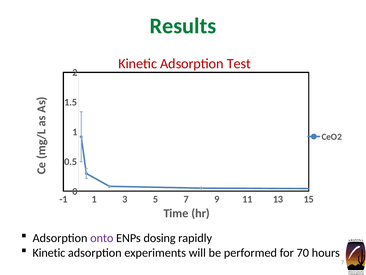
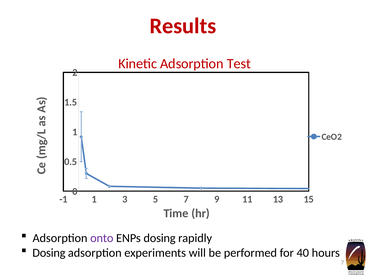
Results colour: green -> red
Kinetic at (49, 252): Kinetic -> Dosing
for 70: 70 -> 40
